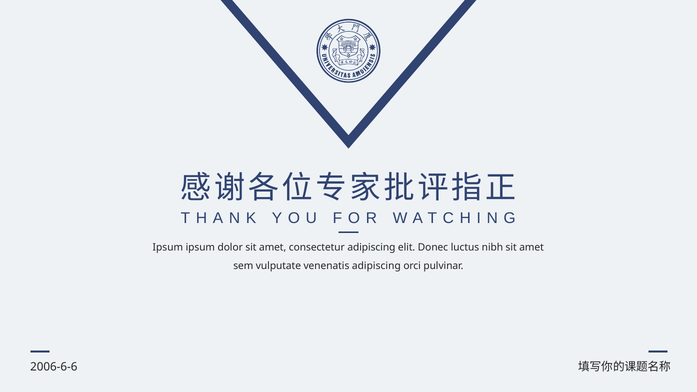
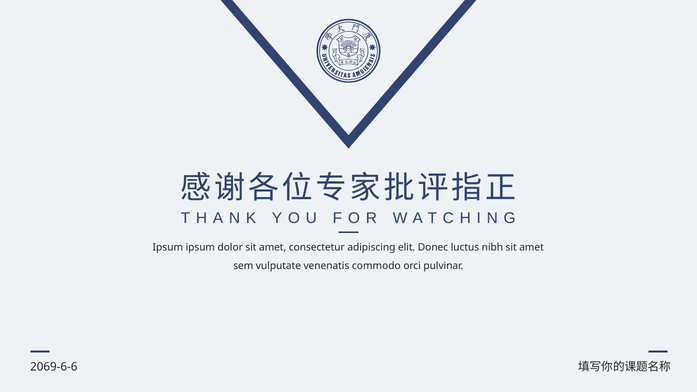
venenatis adipiscing: adipiscing -> commodo
2006-6-6: 2006-6-6 -> 2069-6-6
